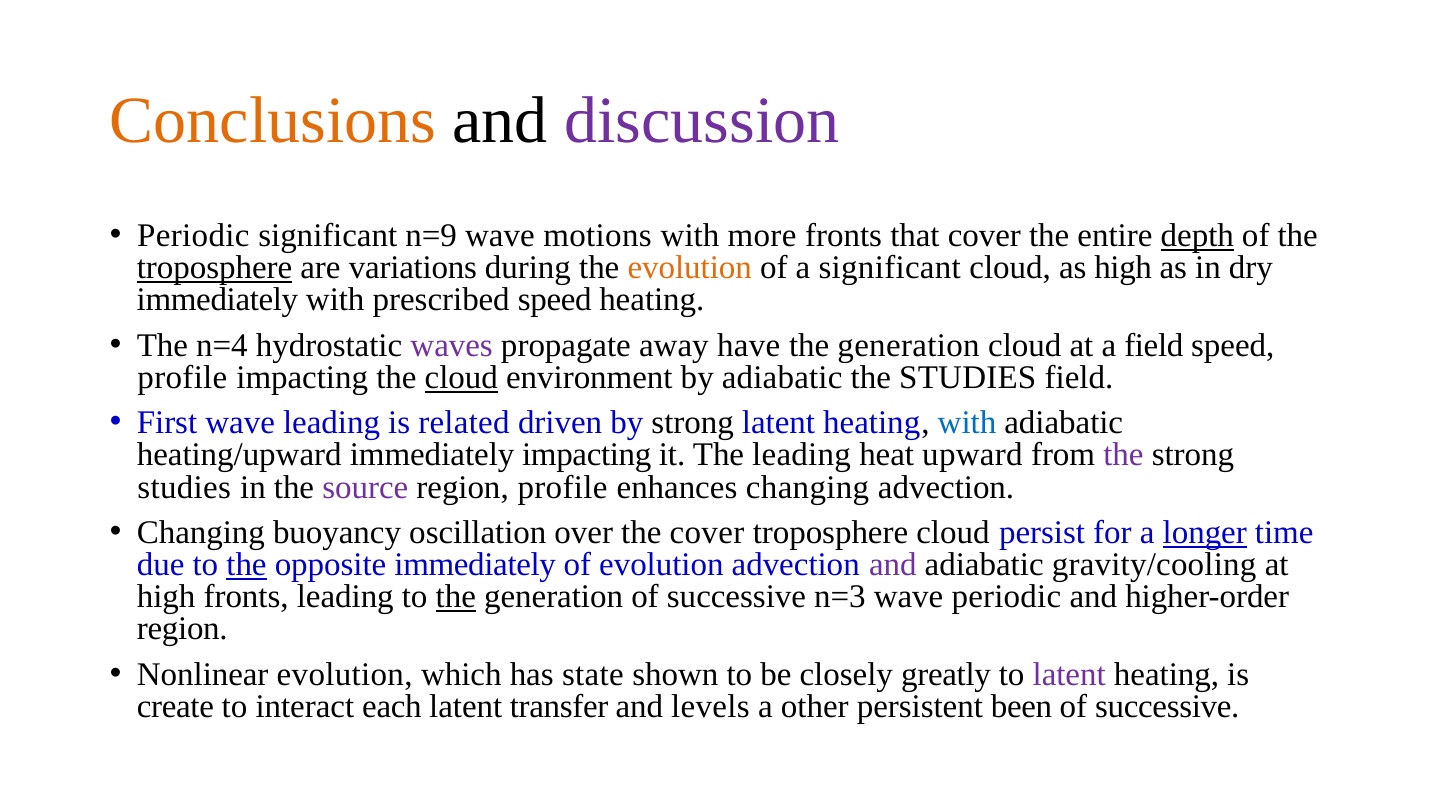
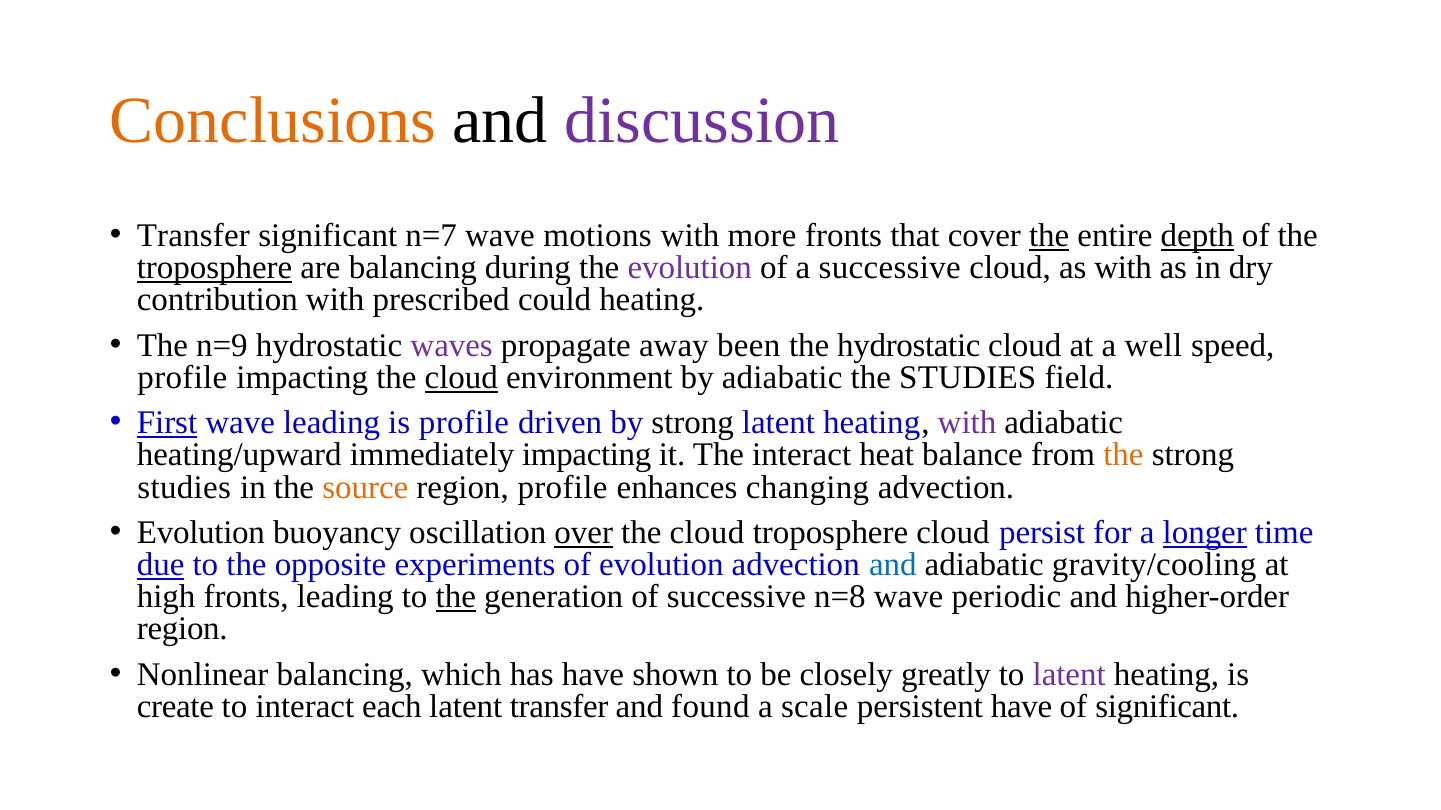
Periodic at (193, 236): Periodic -> Transfer
n=9: n=9 -> n=7
the at (1049, 236) underline: none -> present
are variations: variations -> balancing
evolution at (690, 268) colour: orange -> purple
a significant: significant -> successive
as high: high -> with
immediately at (217, 300): immediately -> contribution
prescribed speed: speed -> could
n=4: n=4 -> n=9
have: have -> been
generation at (909, 346): generation -> hydrostatic
a field: field -> well
First underline: none -> present
is related: related -> profile
with at (967, 423) colour: blue -> purple
The leading: leading -> interact
upward: upward -> balance
the at (1123, 455) colour: purple -> orange
source colour: purple -> orange
Changing at (201, 533): Changing -> Evolution
over underline: none -> present
cover at (707, 533): cover -> cloud
due underline: none -> present
the at (247, 565) underline: present -> none
opposite immediately: immediately -> experiments
and at (893, 565) colour: purple -> blue
n=3: n=3 -> n=8
Nonlinear evolution: evolution -> balancing
has state: state -> have
levels: levels -> found
other: other -> scale
persistent been: been -> have
successive at (1167, 707): successive -> significant
